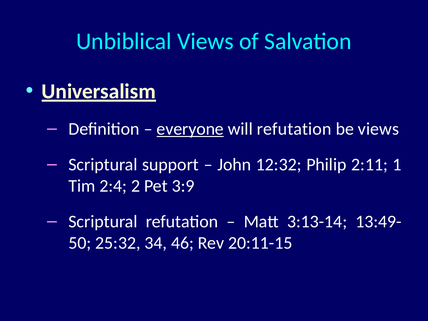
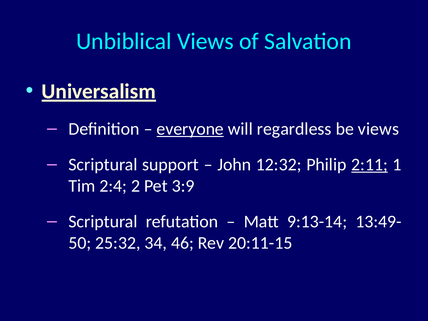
will refutation: refutation -> regardless
2:11 underline: none -> present
3:13-14: 3:13-14 -> 9:13-14
